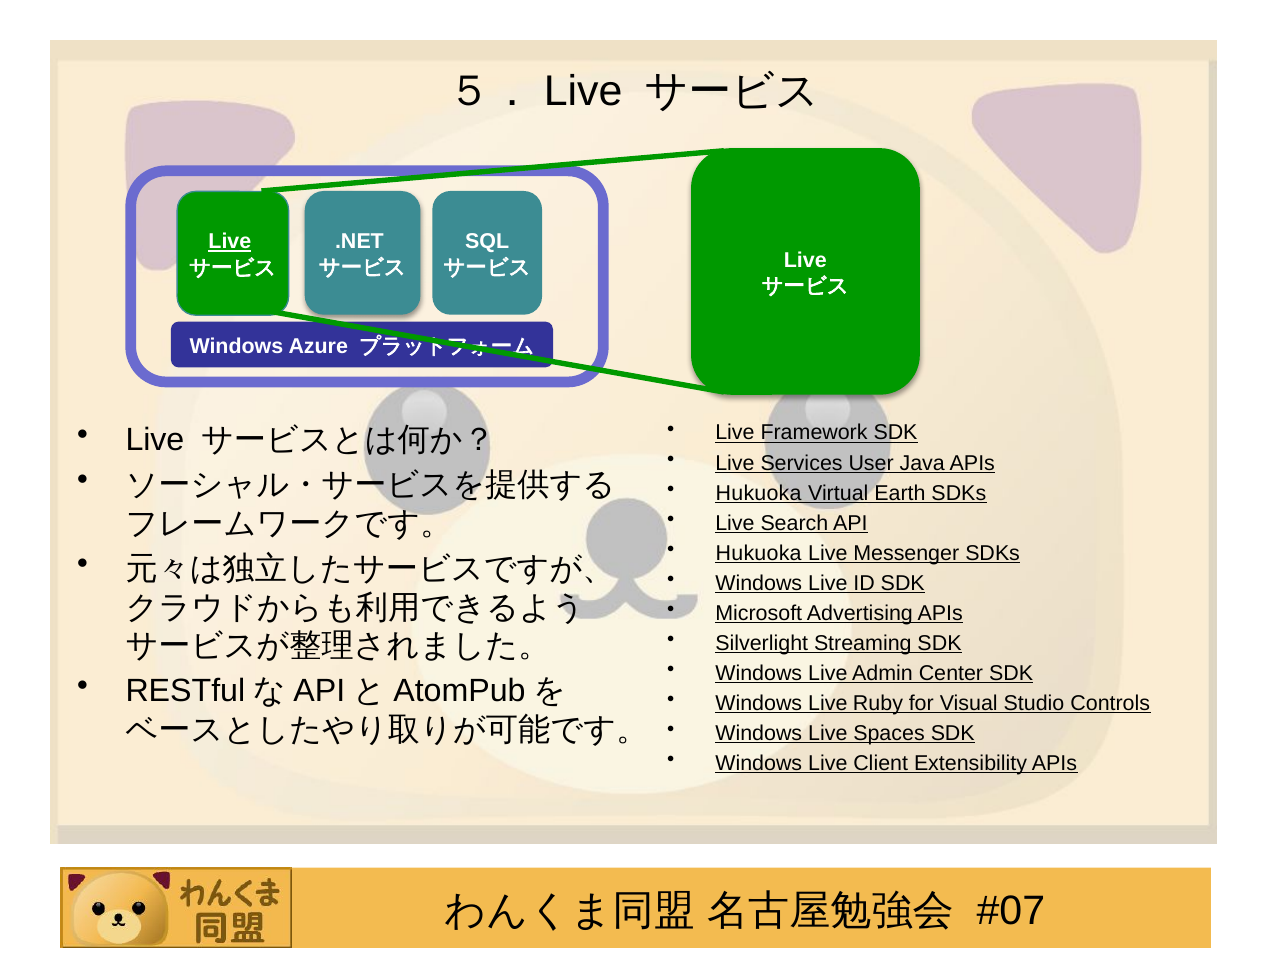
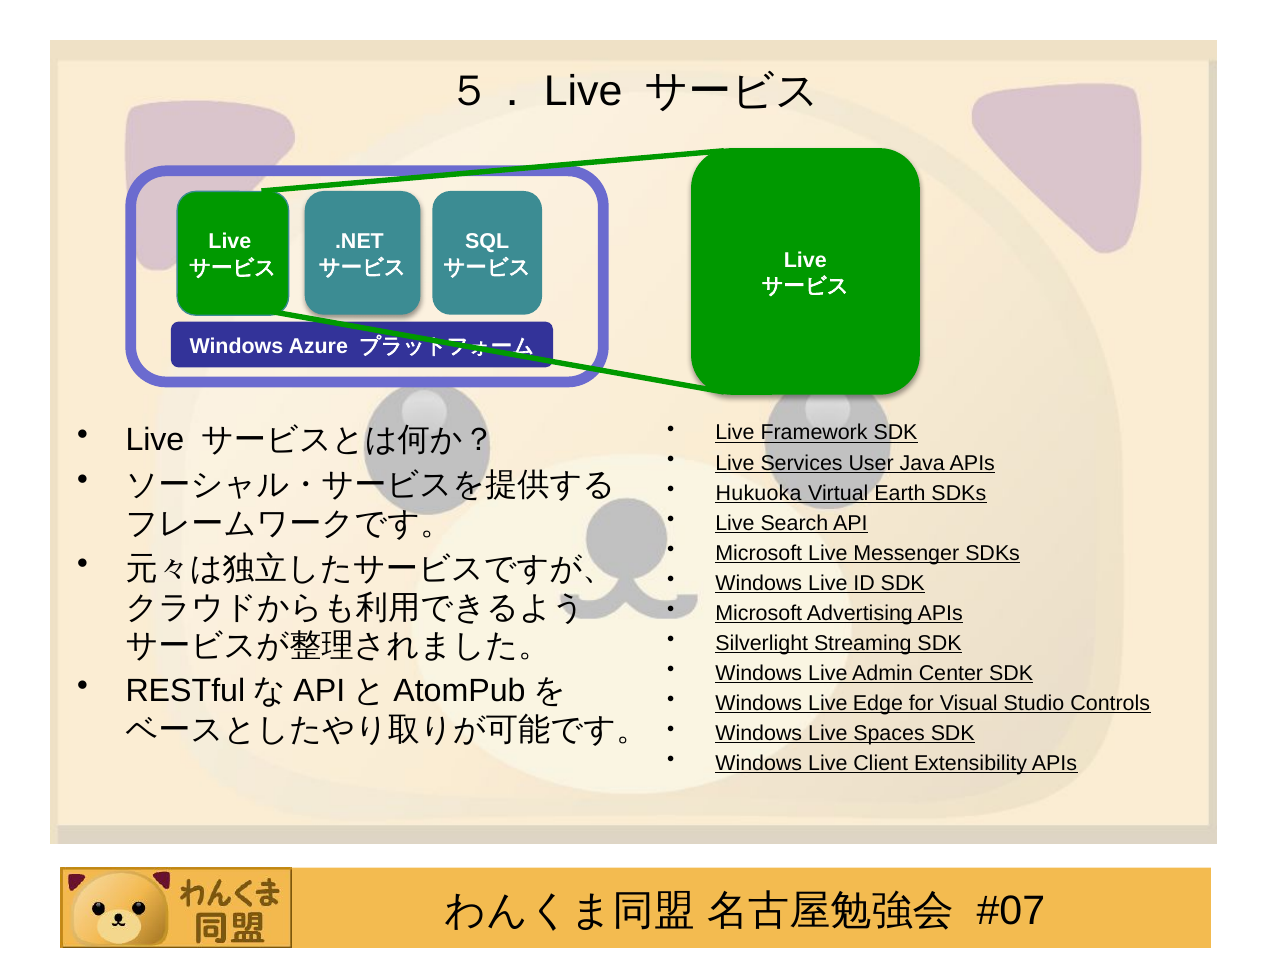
Live at (230, 242) underline: present -> none
Hukuoka at (759, 553): Hukuoka -> Microsoft
Ruby: Ruby -> Edge
